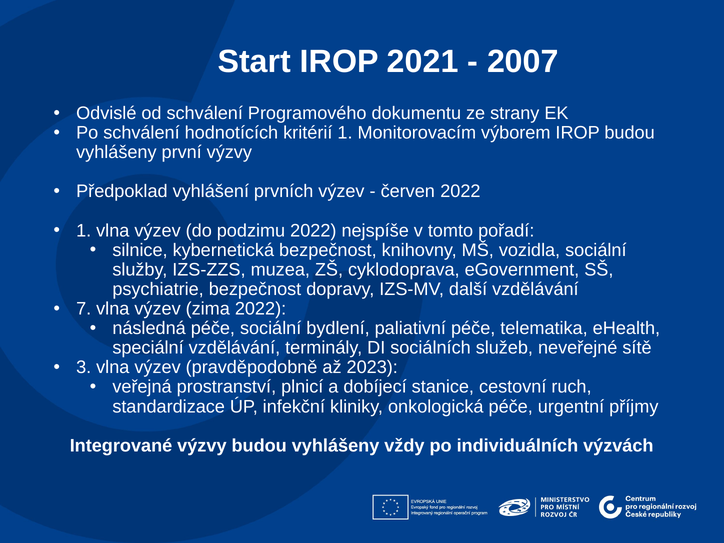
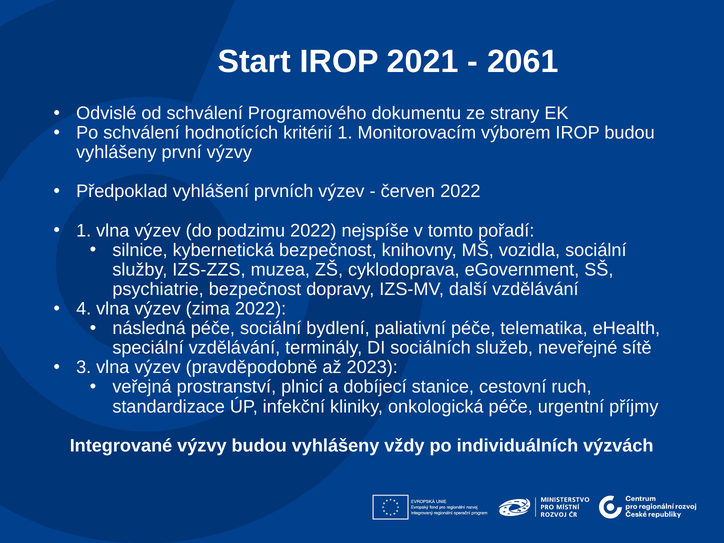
2007: 2007 -> 2061
7: 7 -> 4
